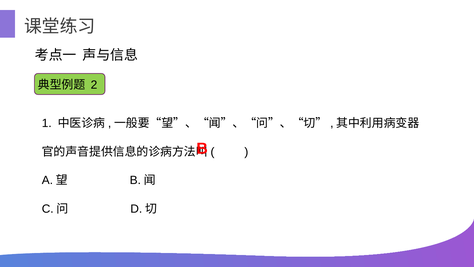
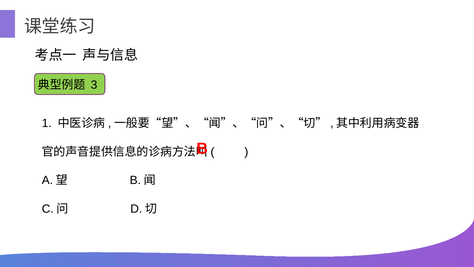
2: 2 -> 3
